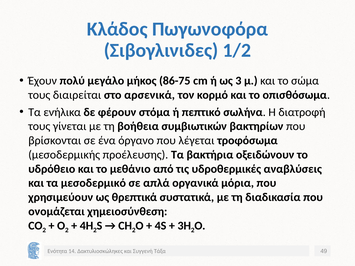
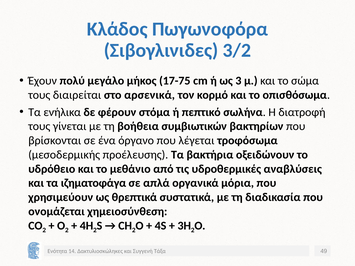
1/2: 1/2 -> 3/2
86-75: 86-75 -> 17-75
μεσοδερμικό: μεσοδερμικό -> ιζηματοφάγα
